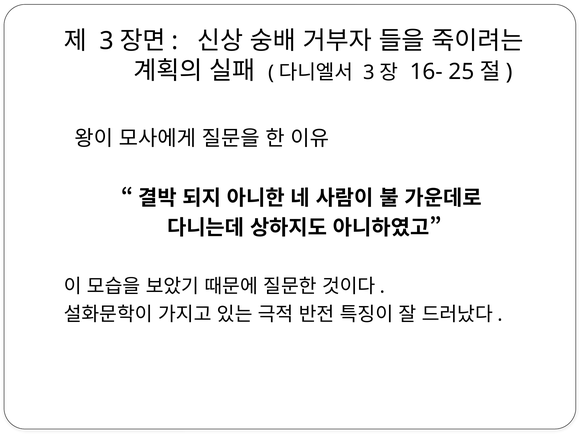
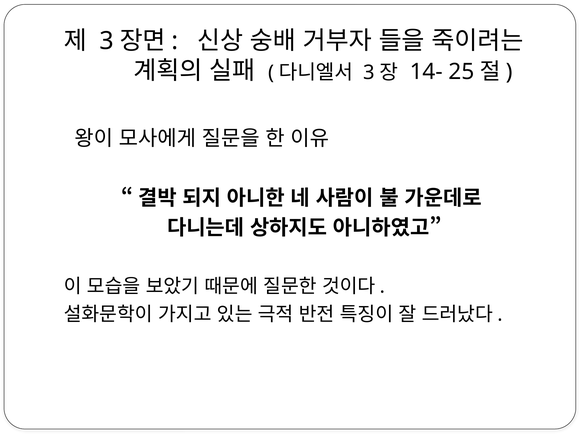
16-: 16- -> 14-
